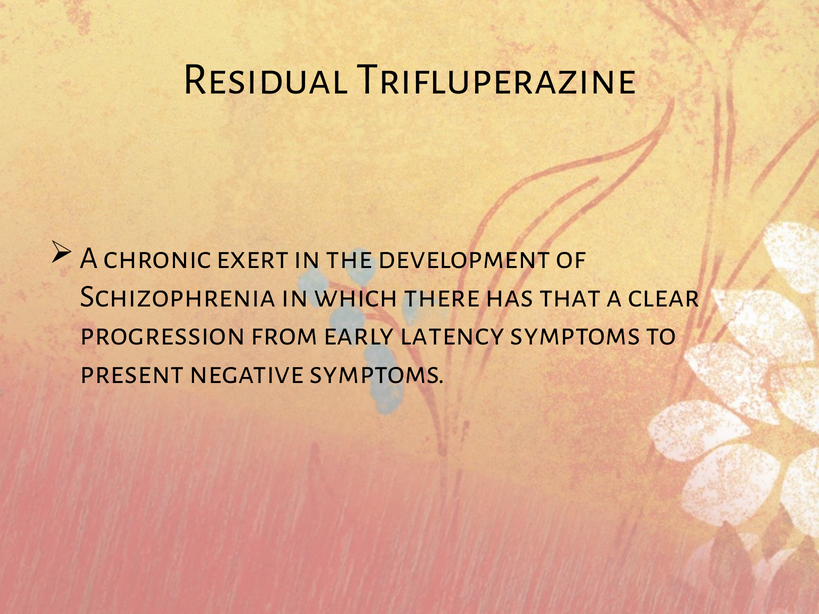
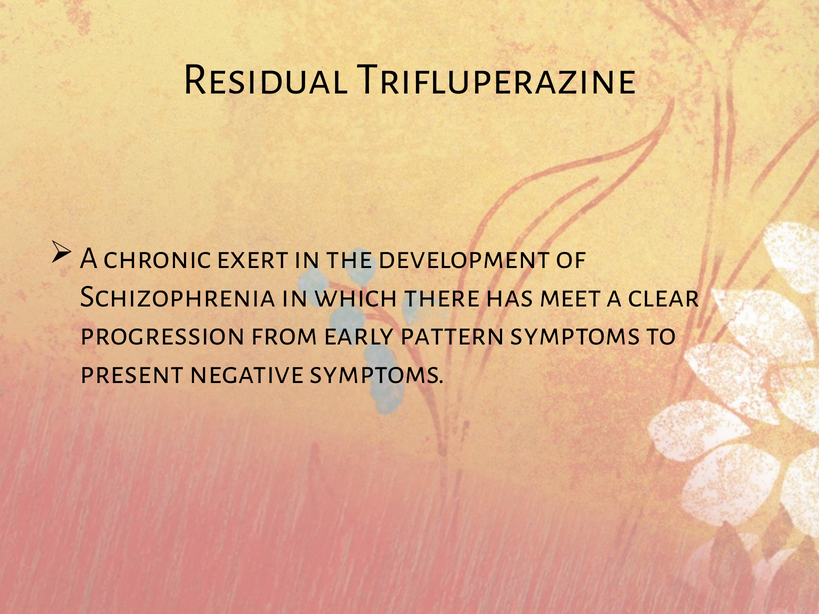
that: that -> meet
latency: latency -> pattern
